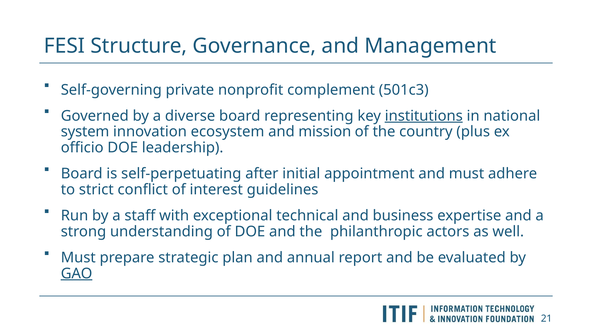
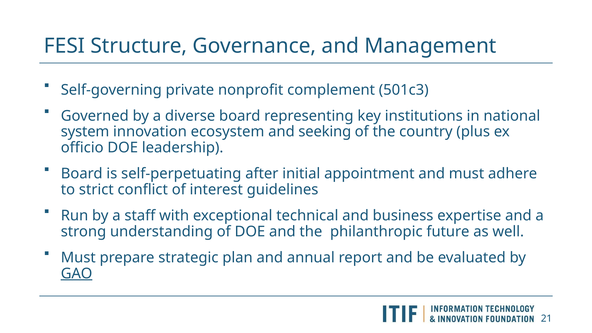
institutions underline: present -> none
mission: mission -> seeking
actors: actors -> future
